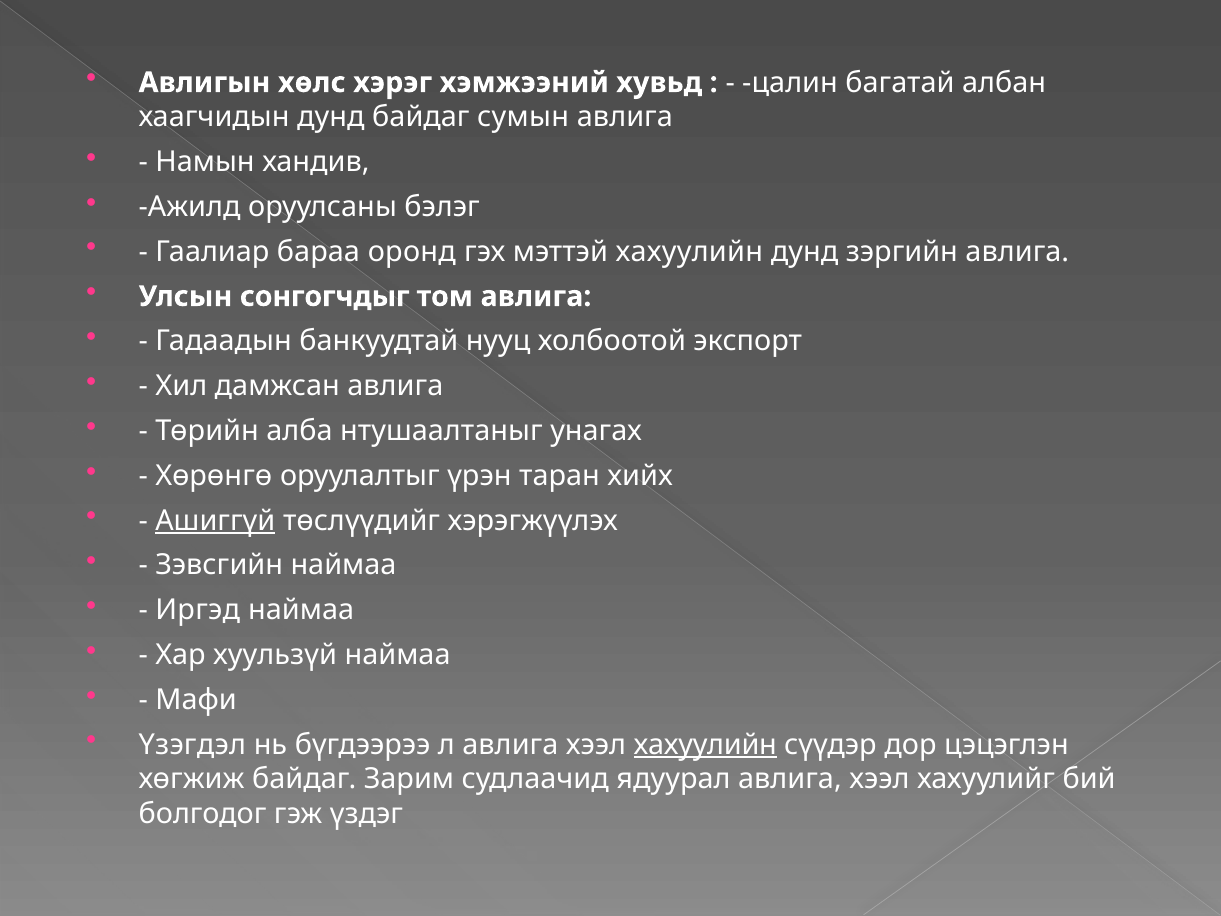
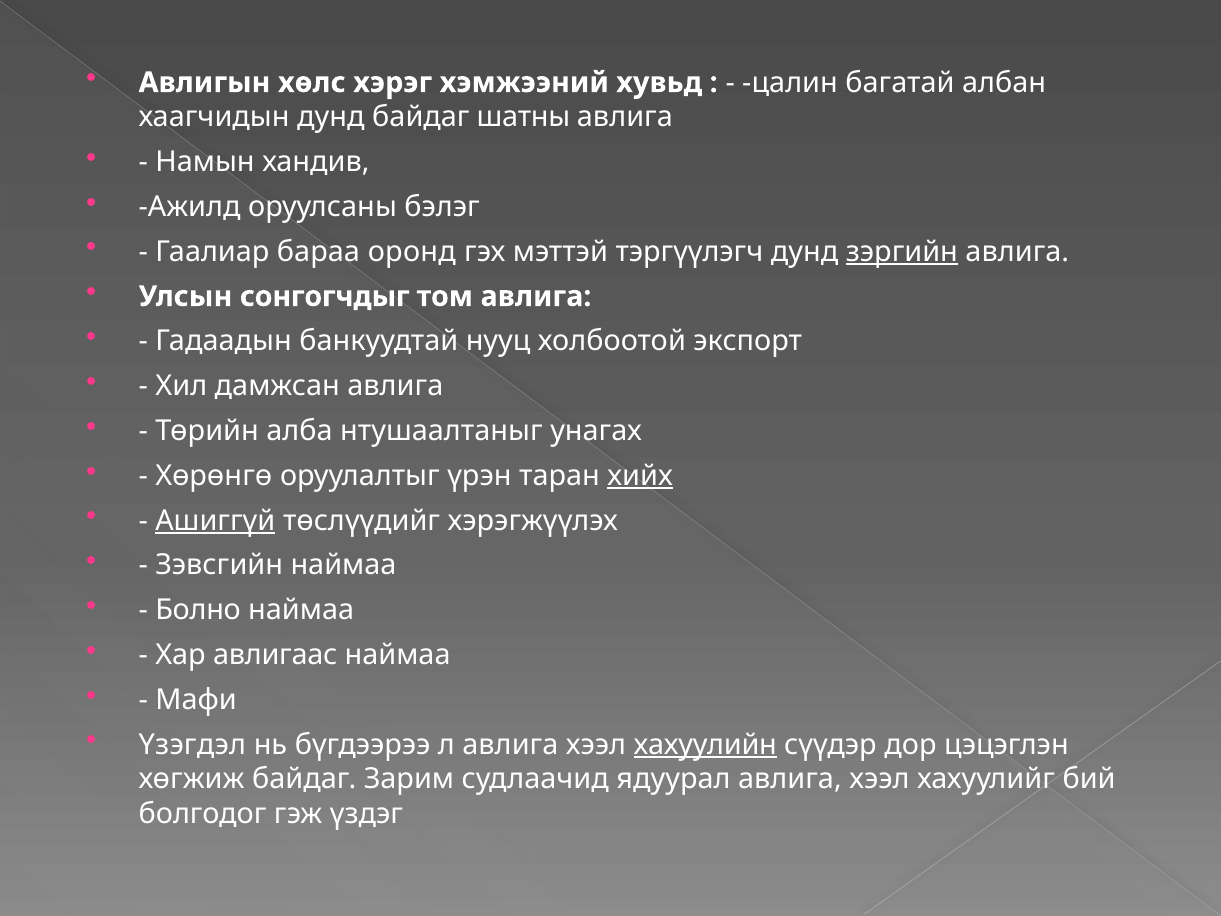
сумын: сумын -> шатны
мэттэй хахуулийн: хахуулийн -> тэргүүлэгч
зэргийн underline: none -> present
хийх underline: none -> present
Иргэд: Иргэд -> Болно
хуульзүй: хуульзүй -> авлигаас
